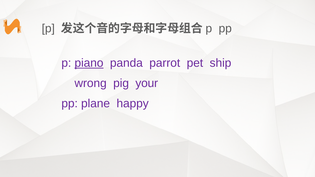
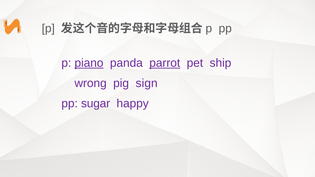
parrot underline: none -> present
your: your -> sign
plane: plane -> sugar
